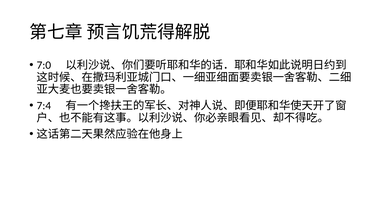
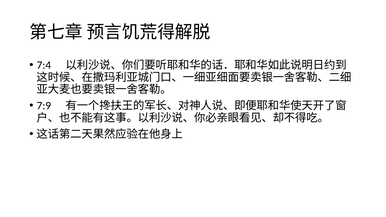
7:0: 7:0 -> 7:4
7:4: 7:4 -> 7:9
